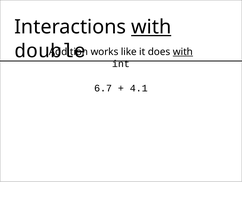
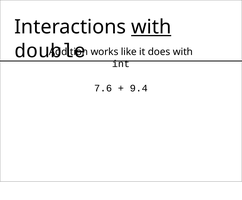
with at (183, 52) underline: present -> none
6.7: 6.7 -> 7.6
4.1: 4.1 -> 9.4
